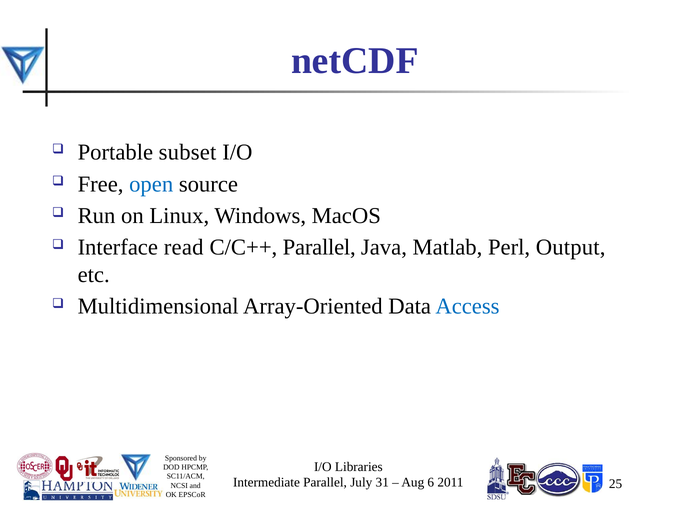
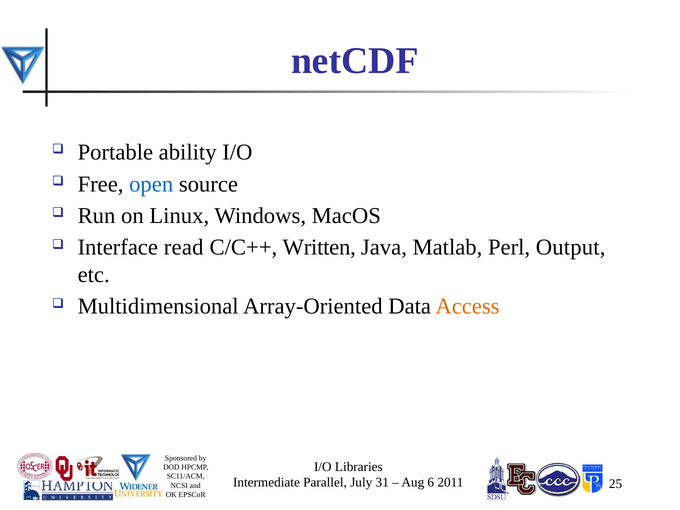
subset: subset -> ability
C/C++ Parallel: Parallel -> Written
Access colour: blue -> orange
